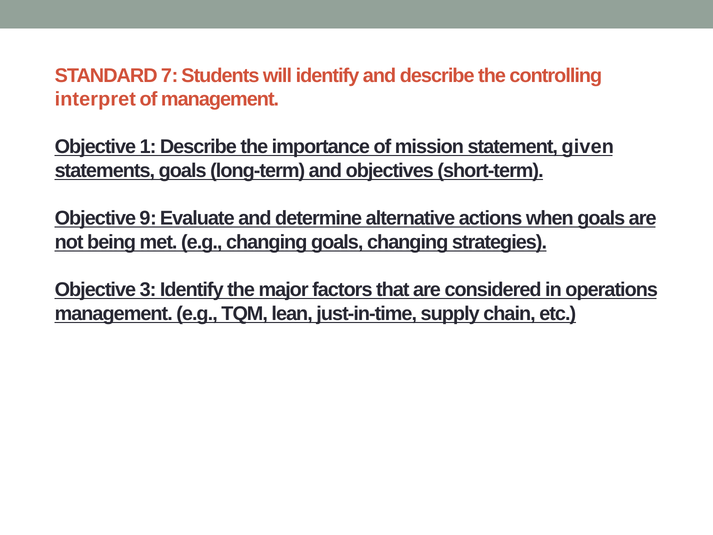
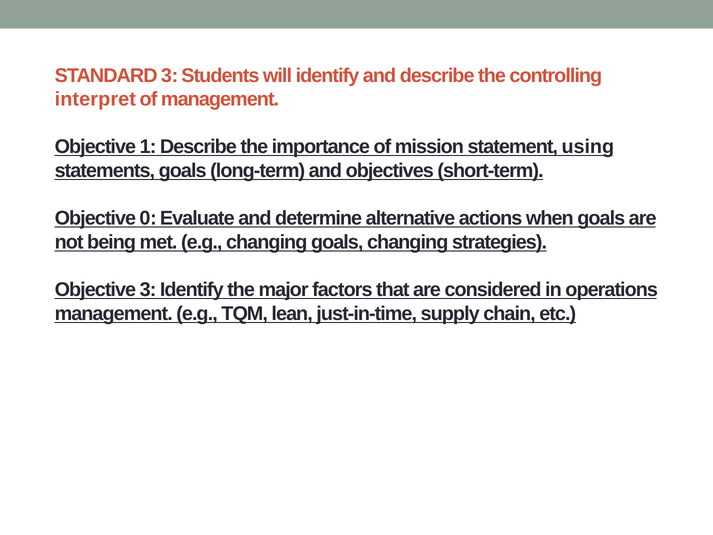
STANDARD 7: 7 -> 3
given: given -> using
9: 9 -> 0
